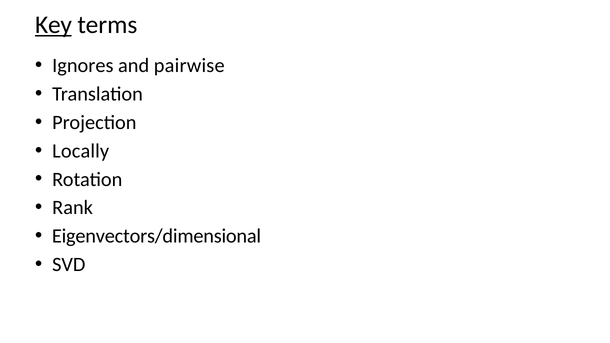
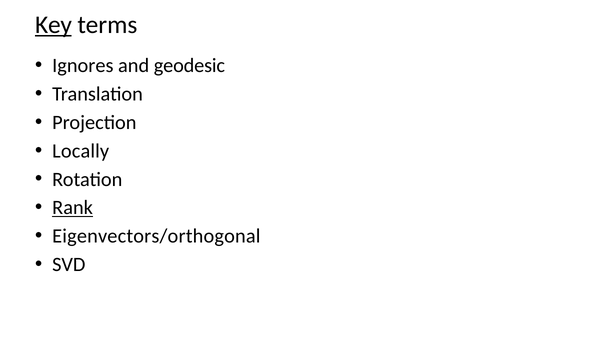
pairwise: pairwise -> geodesic
Rank underline: none -> present
Eigenvectors/dimensional: Eigenvectors/dimensional -> Eigenvectors/orthogonal
